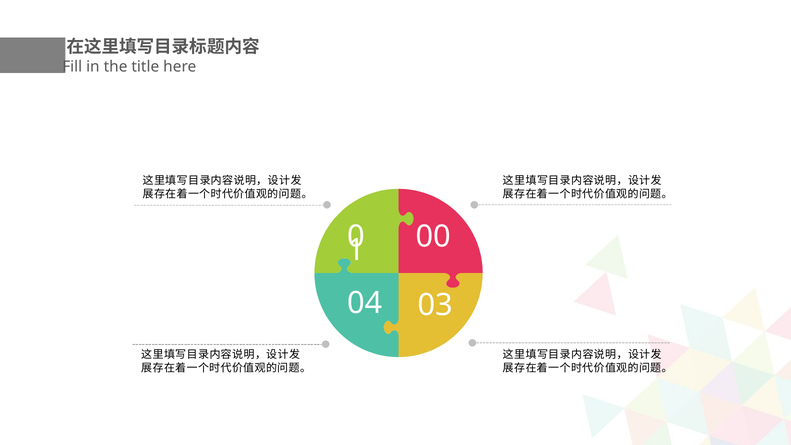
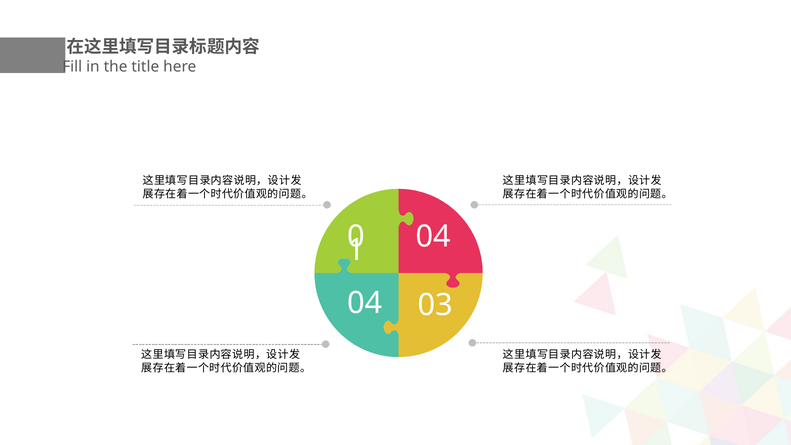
00 at (433, 237): 00 -> 04
